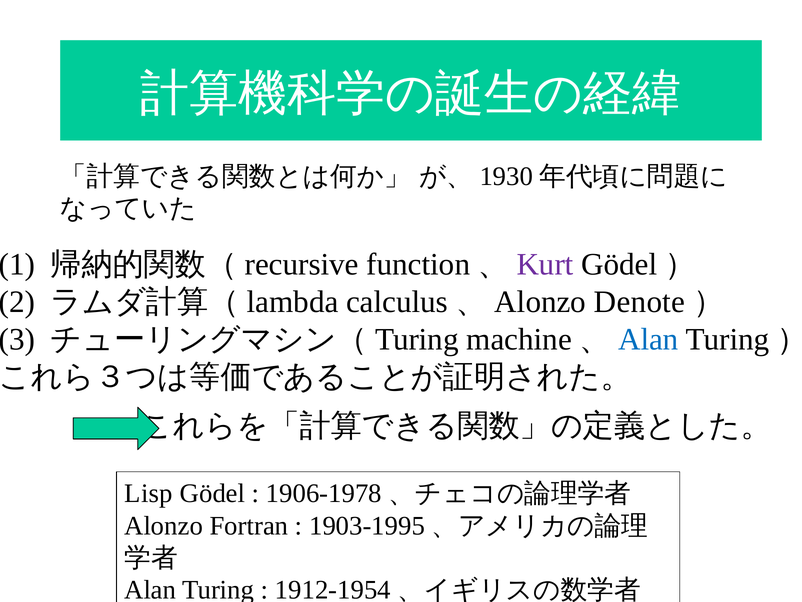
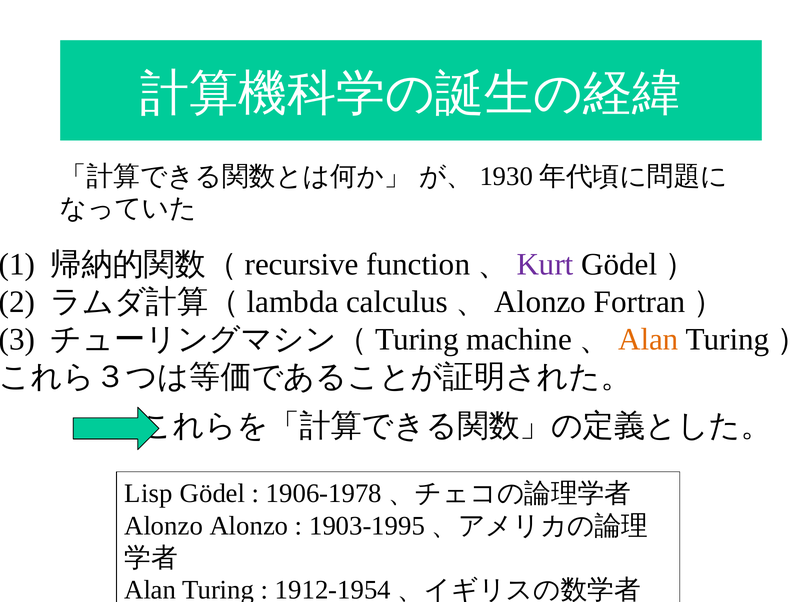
Denote: Denote -> Fortran
Alan at (648, 339) colour: blue -> orange
Alonzo Fortran: Fortran -> Alonzo
